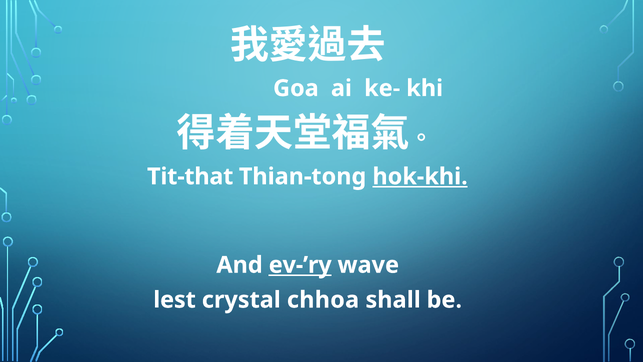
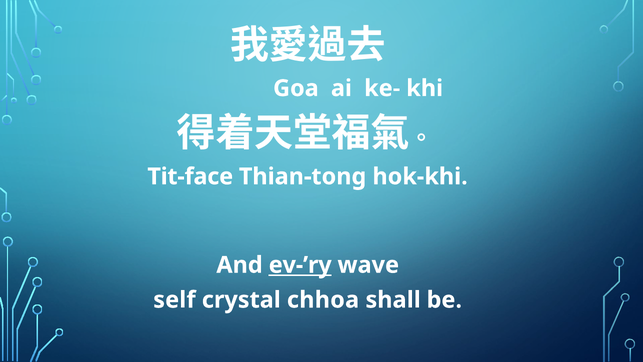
Tit-that: Tit-that -> Tit-face
hok-khi underline: present -> none
lest: lest -> self
